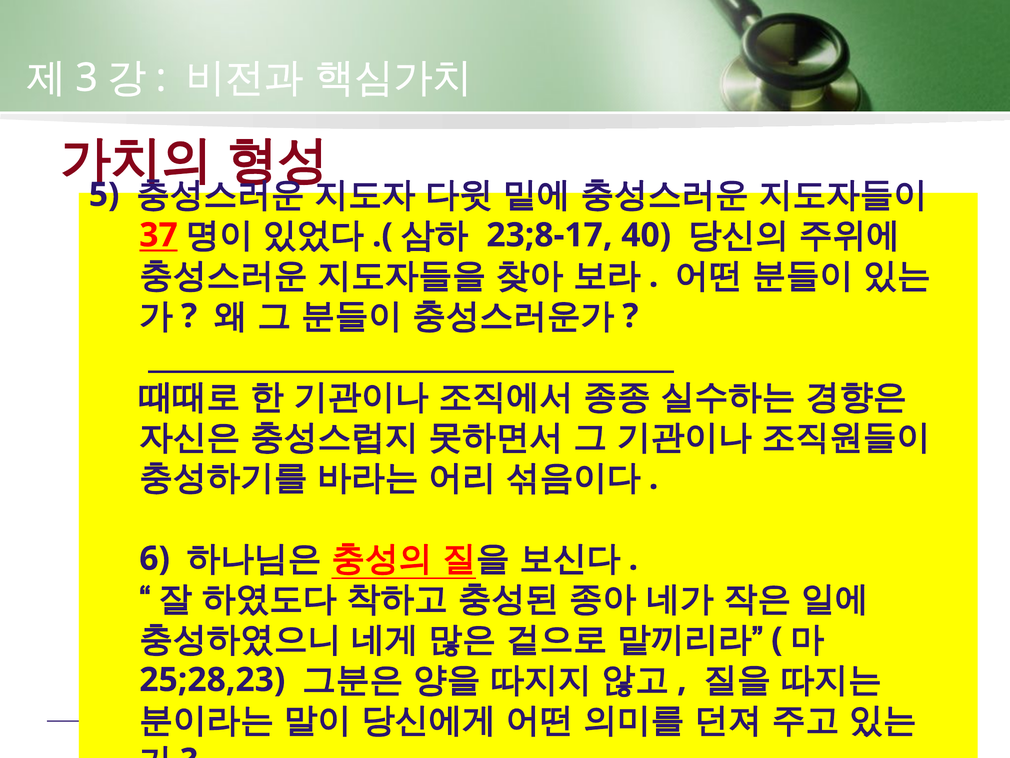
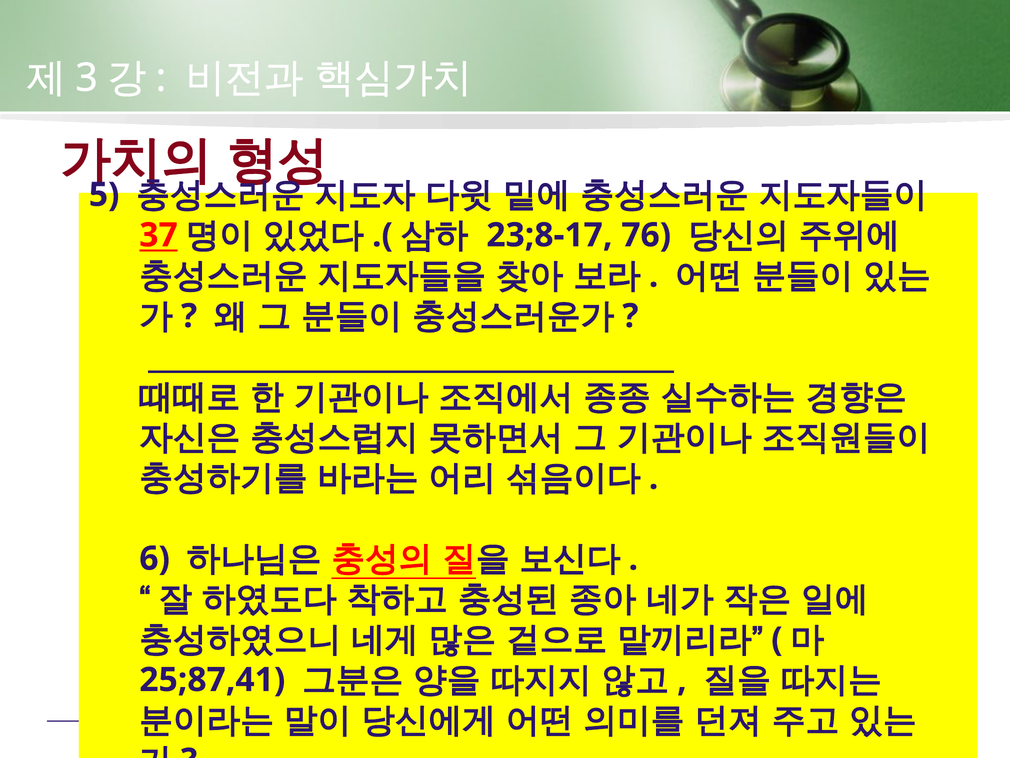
40: 40 -> 76
25;28,23: 25;28,23 -> 25;87,41
